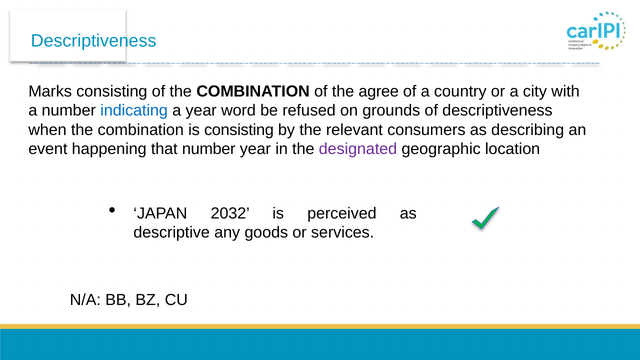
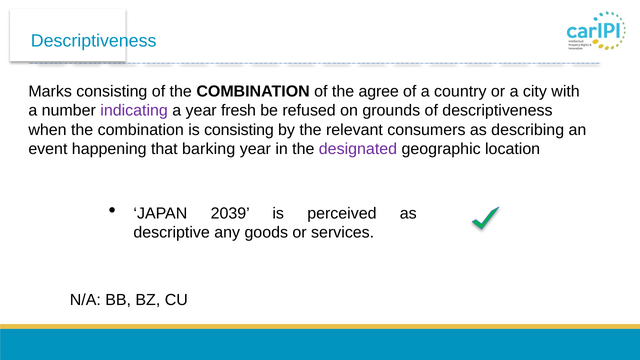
indicating colour: blue -> purple
word: word -> fresh
that number: number -> barking
2032: 2032 -> 2039
